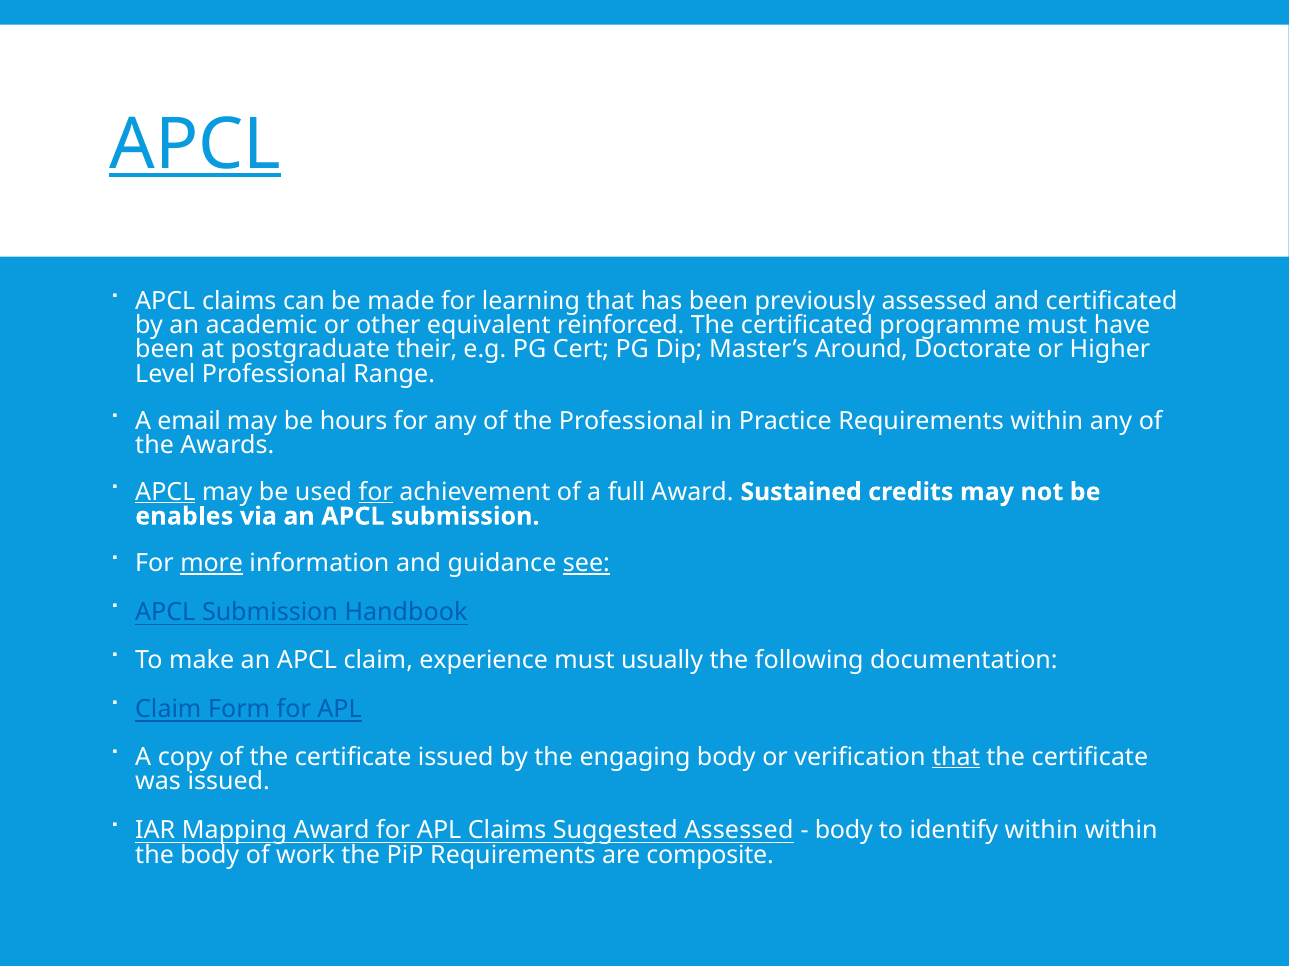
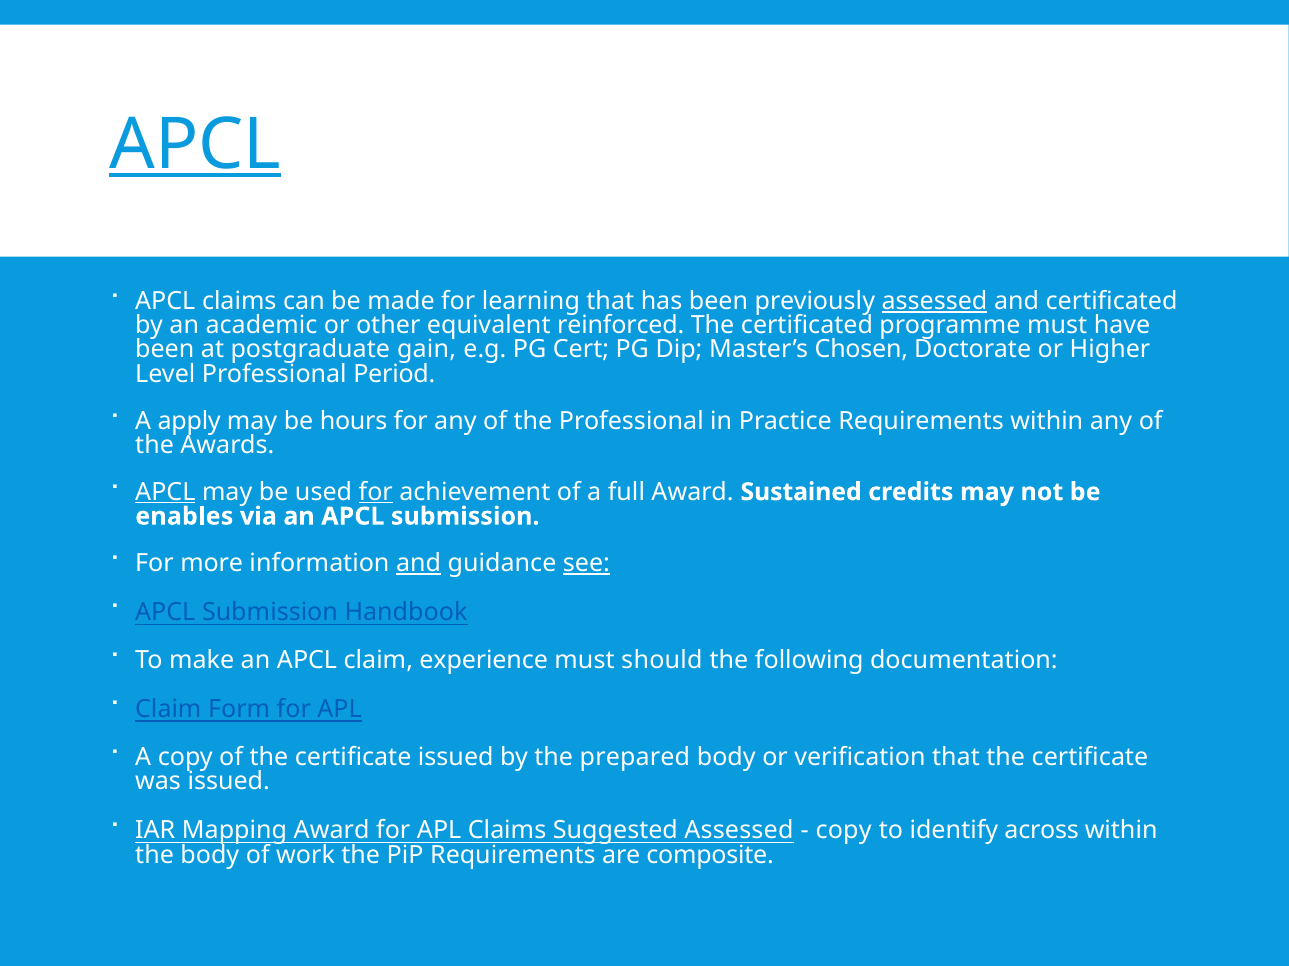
assessed at (935, 301) underline: none -> present
their: their -> gain
Around: Around -> Chosen
Range: Range -> Period
email: email -> apply
more underline: present -> none
and at (419, 564) underline: none -> present
usually: usually -> should
engaging: engaging -> prepared
that at (956, 758) underline: present -> none
body at (844, 831): body -> copy
identify within: within -> across
